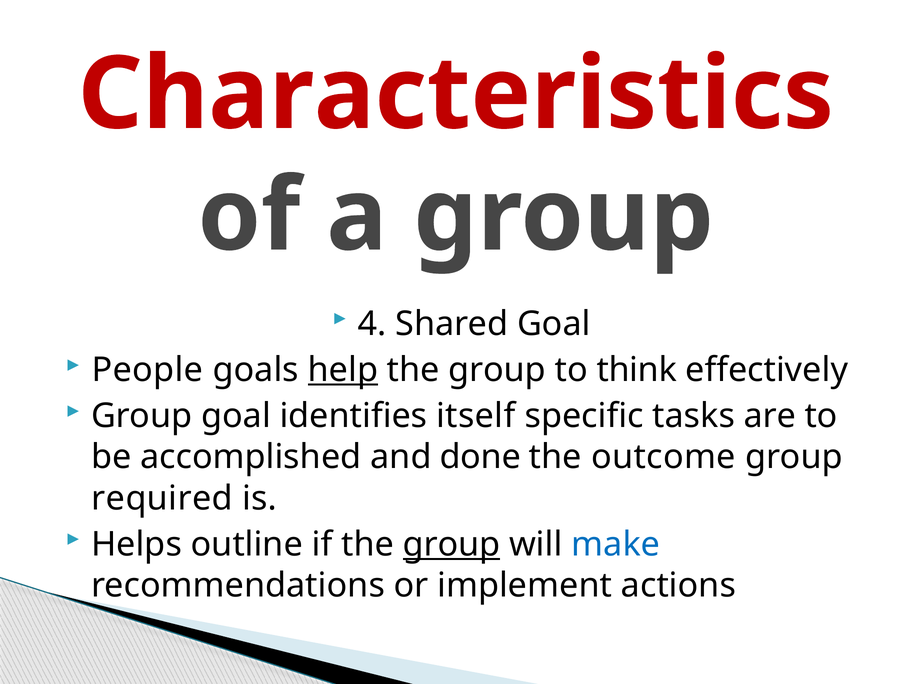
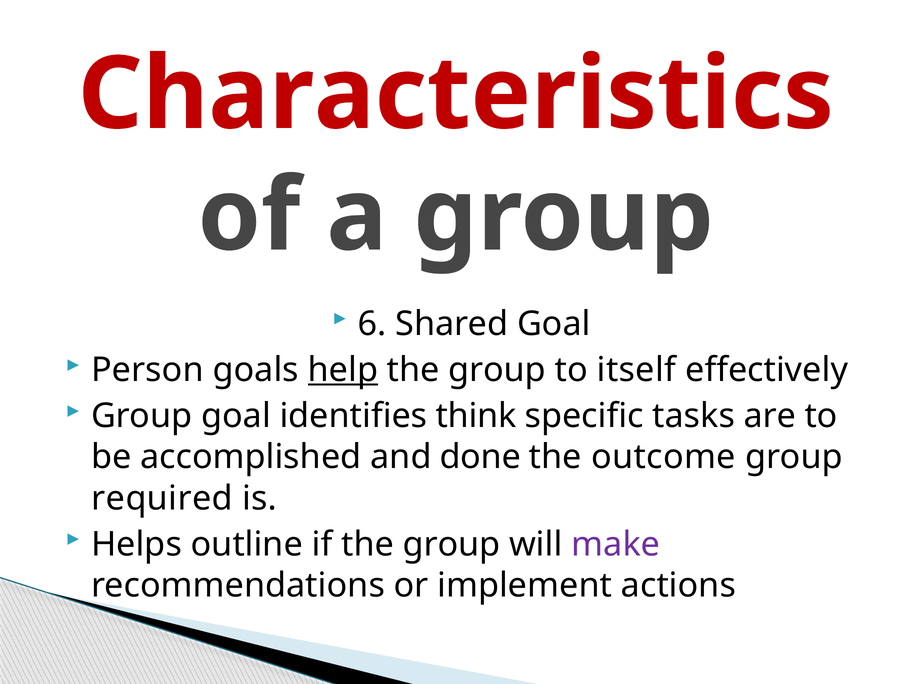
4: 4 -> 6
People: People -> Person
think: think -> itself
itself: itself -> think
group at (452, 544) underline: present -> none
make colour: blue -> purple
